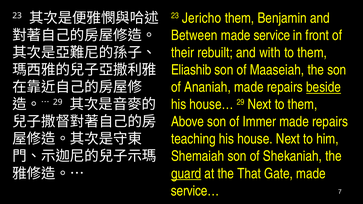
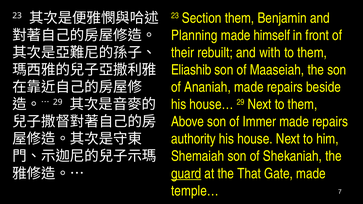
Jericho: Jericho -> Section
Between: Between -> Planning
service: service -> himself
beside underline: present -> none
teaching: teaching -> authority
service…: service… -> temple…
